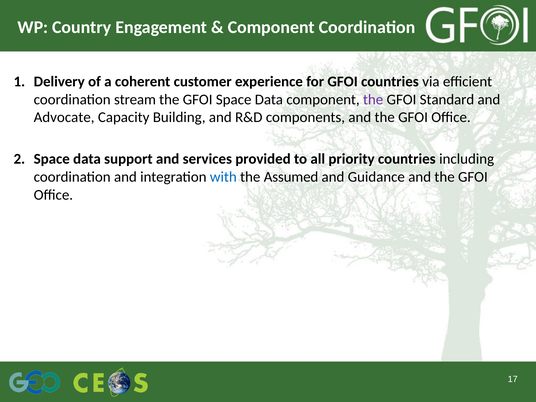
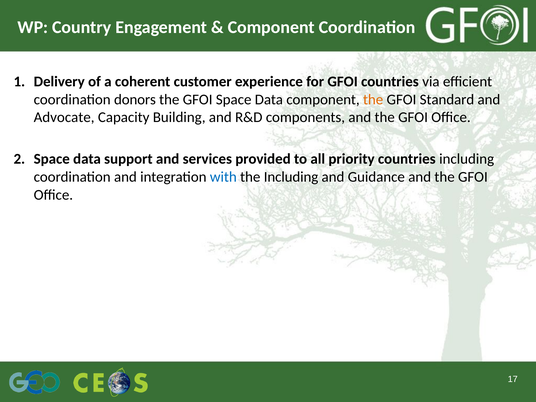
stream: stream -> donors
the at (373, 99) colour: purple -> orange
the Assumed: Assumed -> Including
